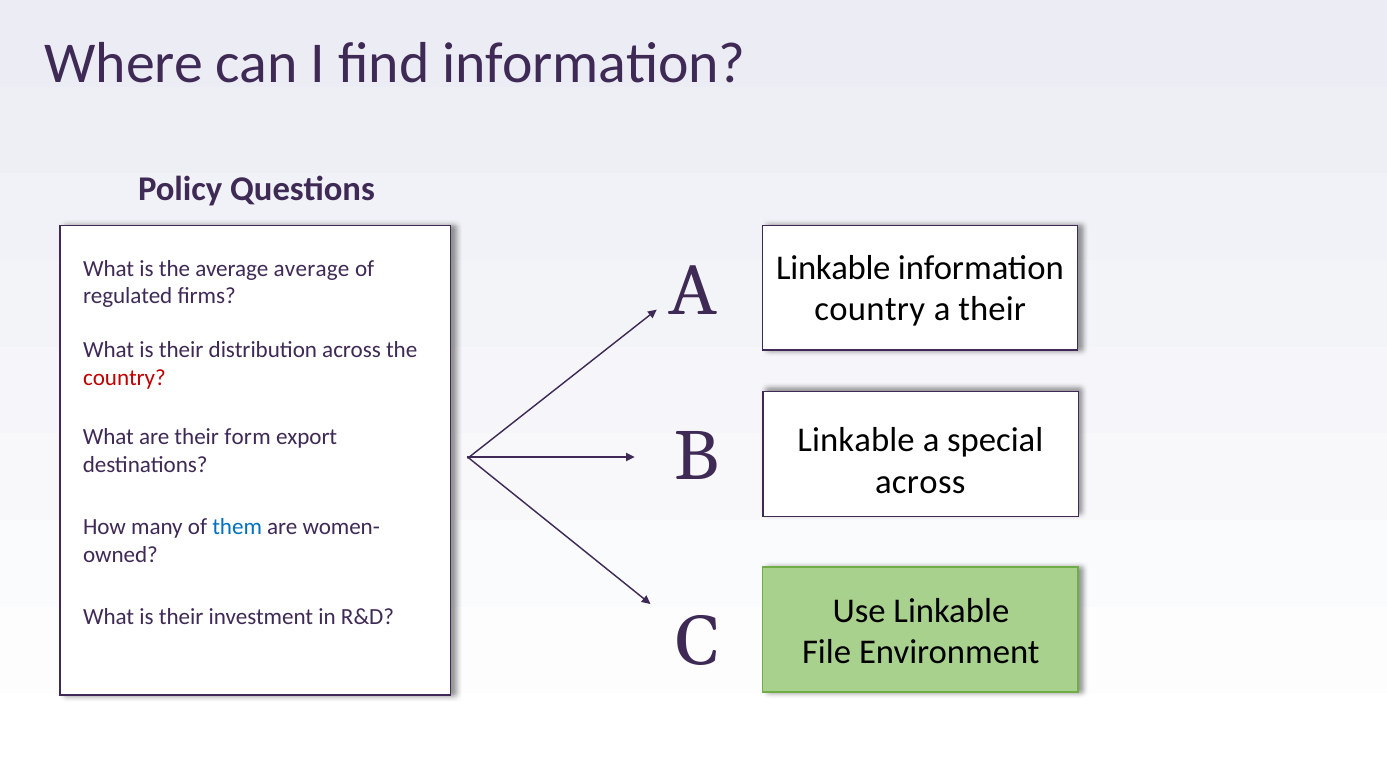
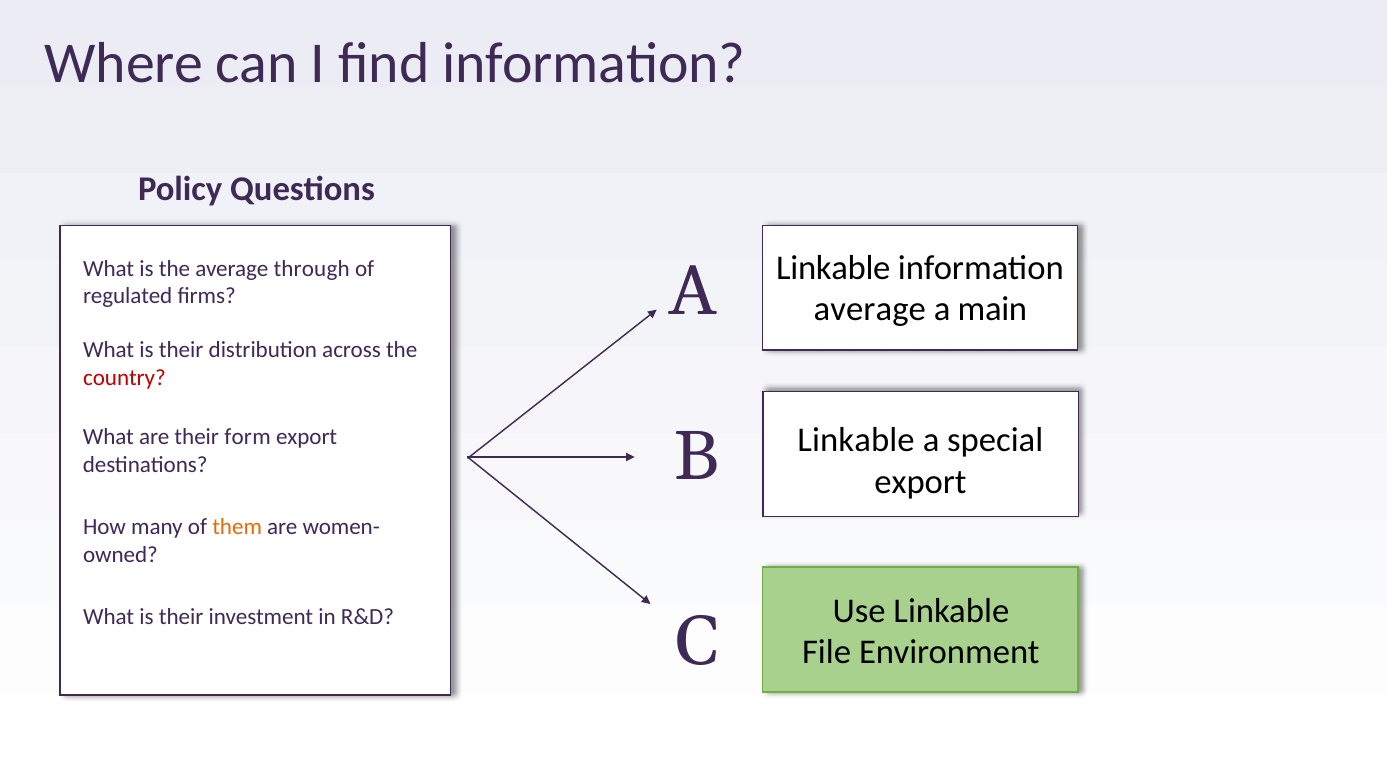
average average: average -> through
country at (870, 309): country -> average
a their: their -> main
across at (920, 482): across -> export
them colour: blue -> orange
